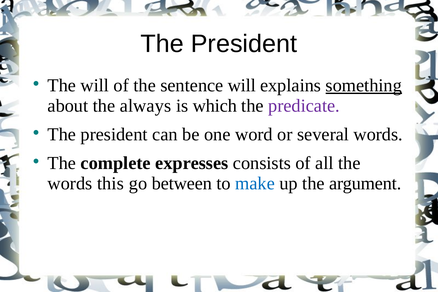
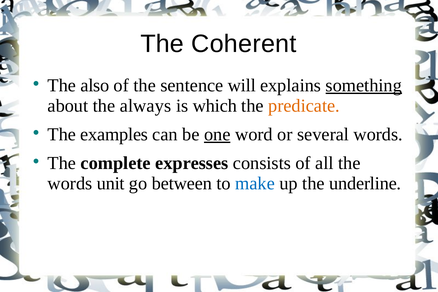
President at (244, 44): President -> Coherent
The will: will -> also
predicate colour: purple -> orange
president at (114, 135): president -> examples
one underline: none -> present
this: this -> unit
argument: argument -> underline
